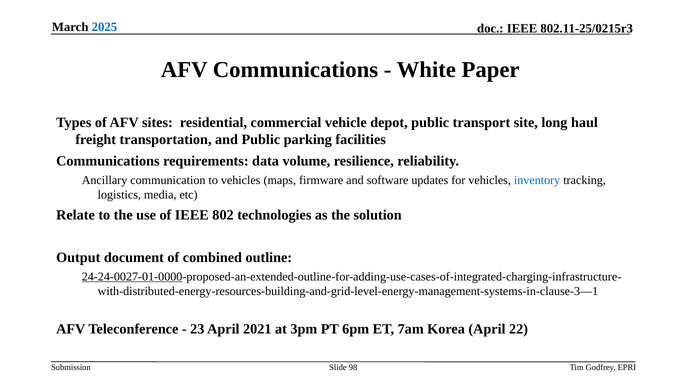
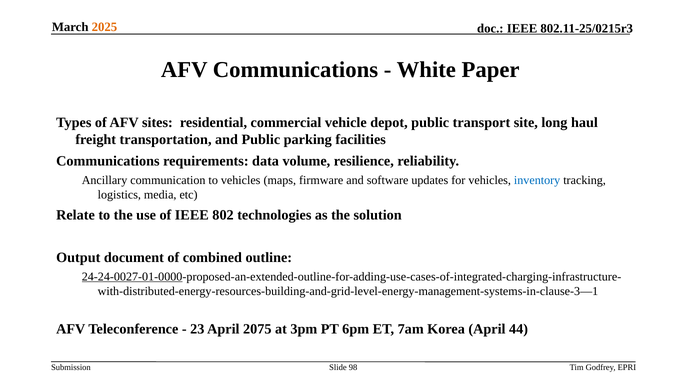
2025 colour: blue -> orange
2021: 2021 -> 2075
22: 22 -> 44
